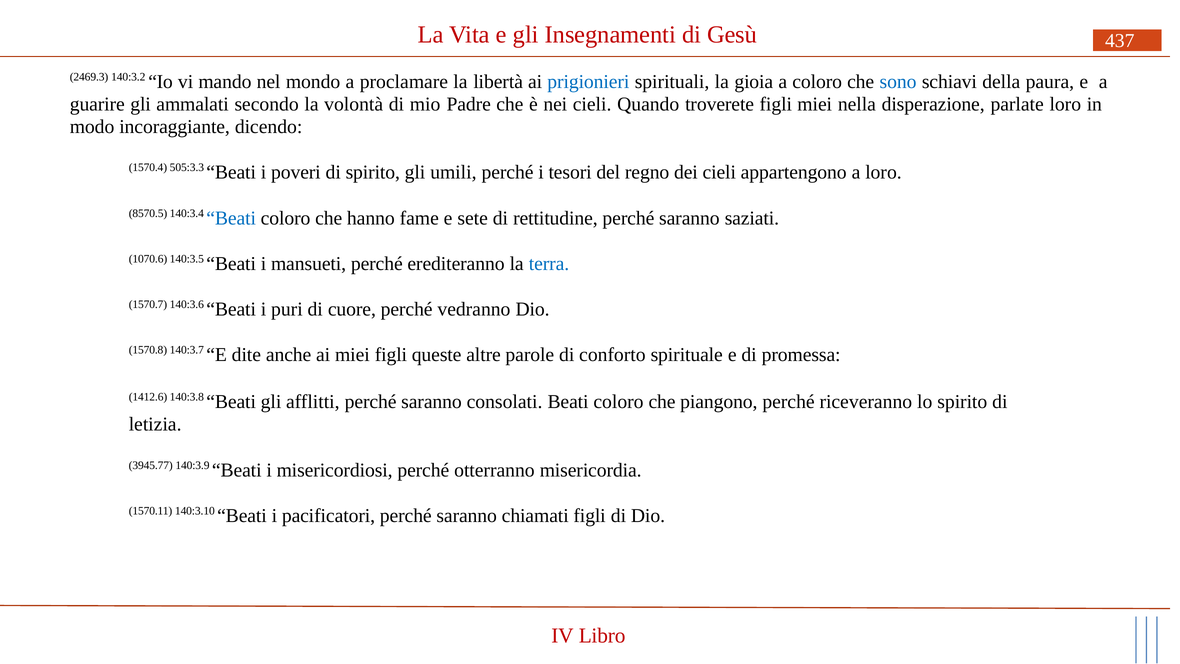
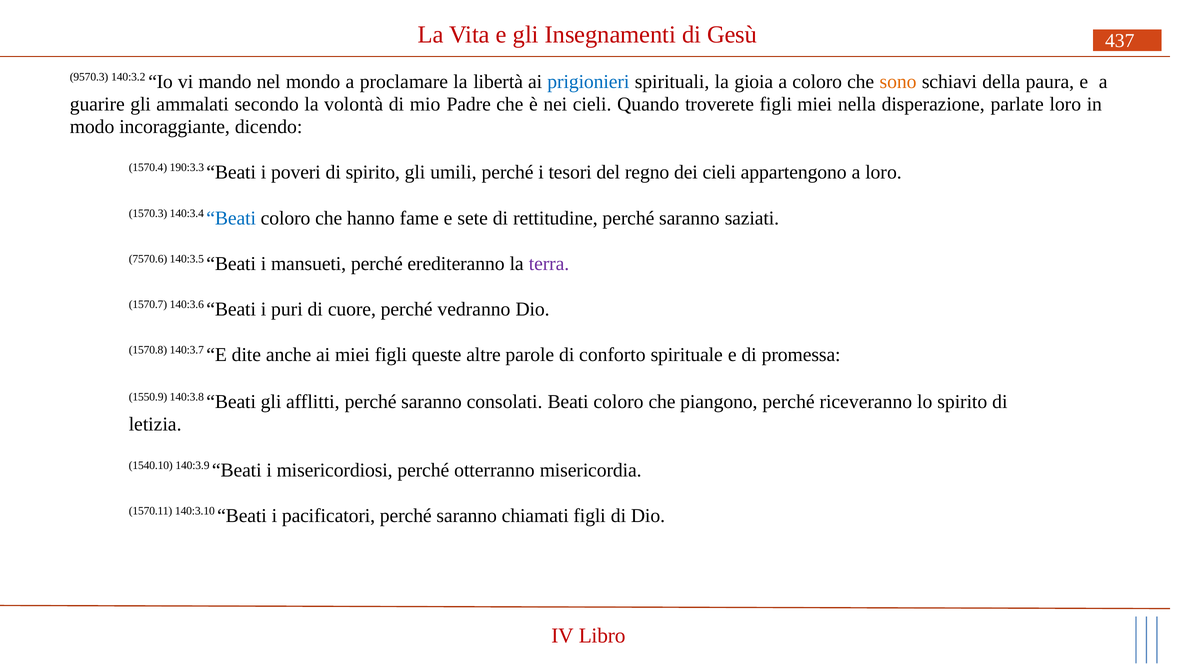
2469.3: 2469.3 -> 9570.3
sono colour: blue -> orange
505:3.3: 505:3.3 -> 190:3.3
8570.5: 8570.5 -> 1570.3
1070.6: 1070.6 -> 7570.6
terra colour: blue -> purple
1412.6: 1412.6 -> 1550.9
3945.77: 3945.77 -> 1540.10
